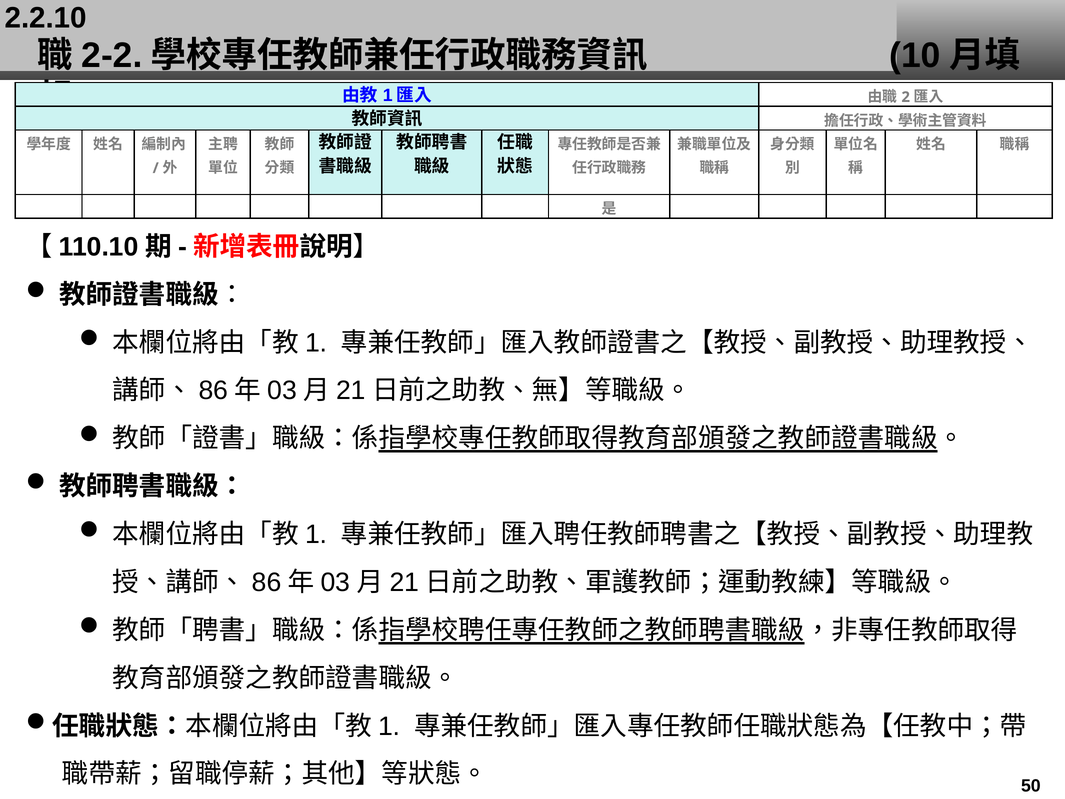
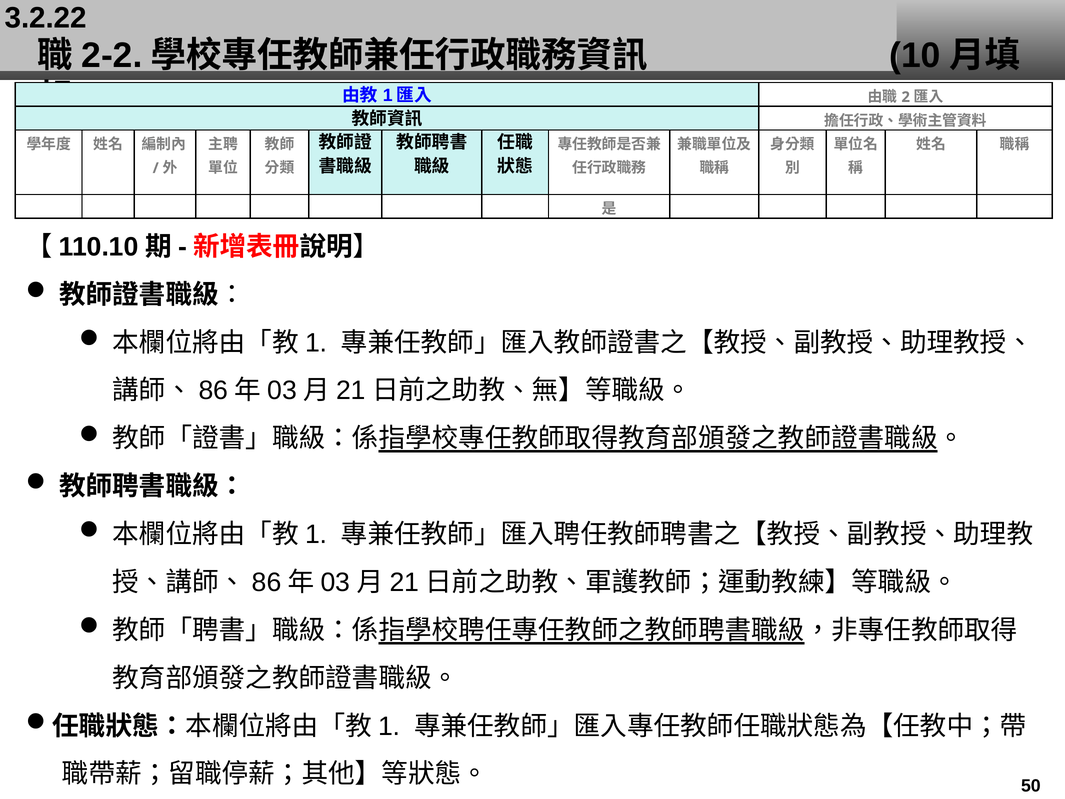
2.2.10: 2.2.10 -> 3.2.22
